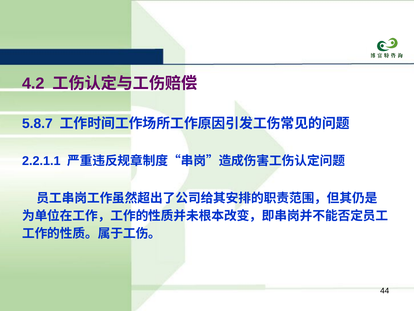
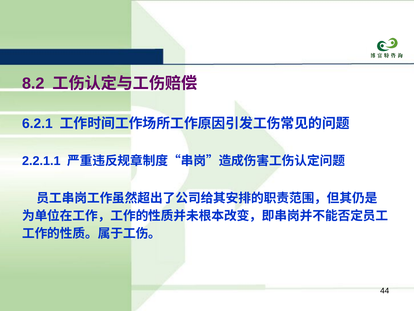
4.2: 4.2 -> 8.2
5.8.7: 5.8.7 -> 6.2.1
